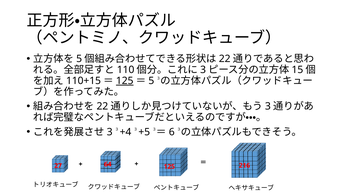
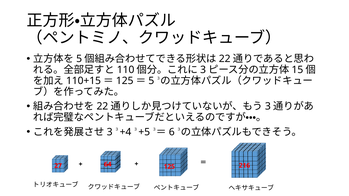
125 at (125, 81) underline: present -> none
